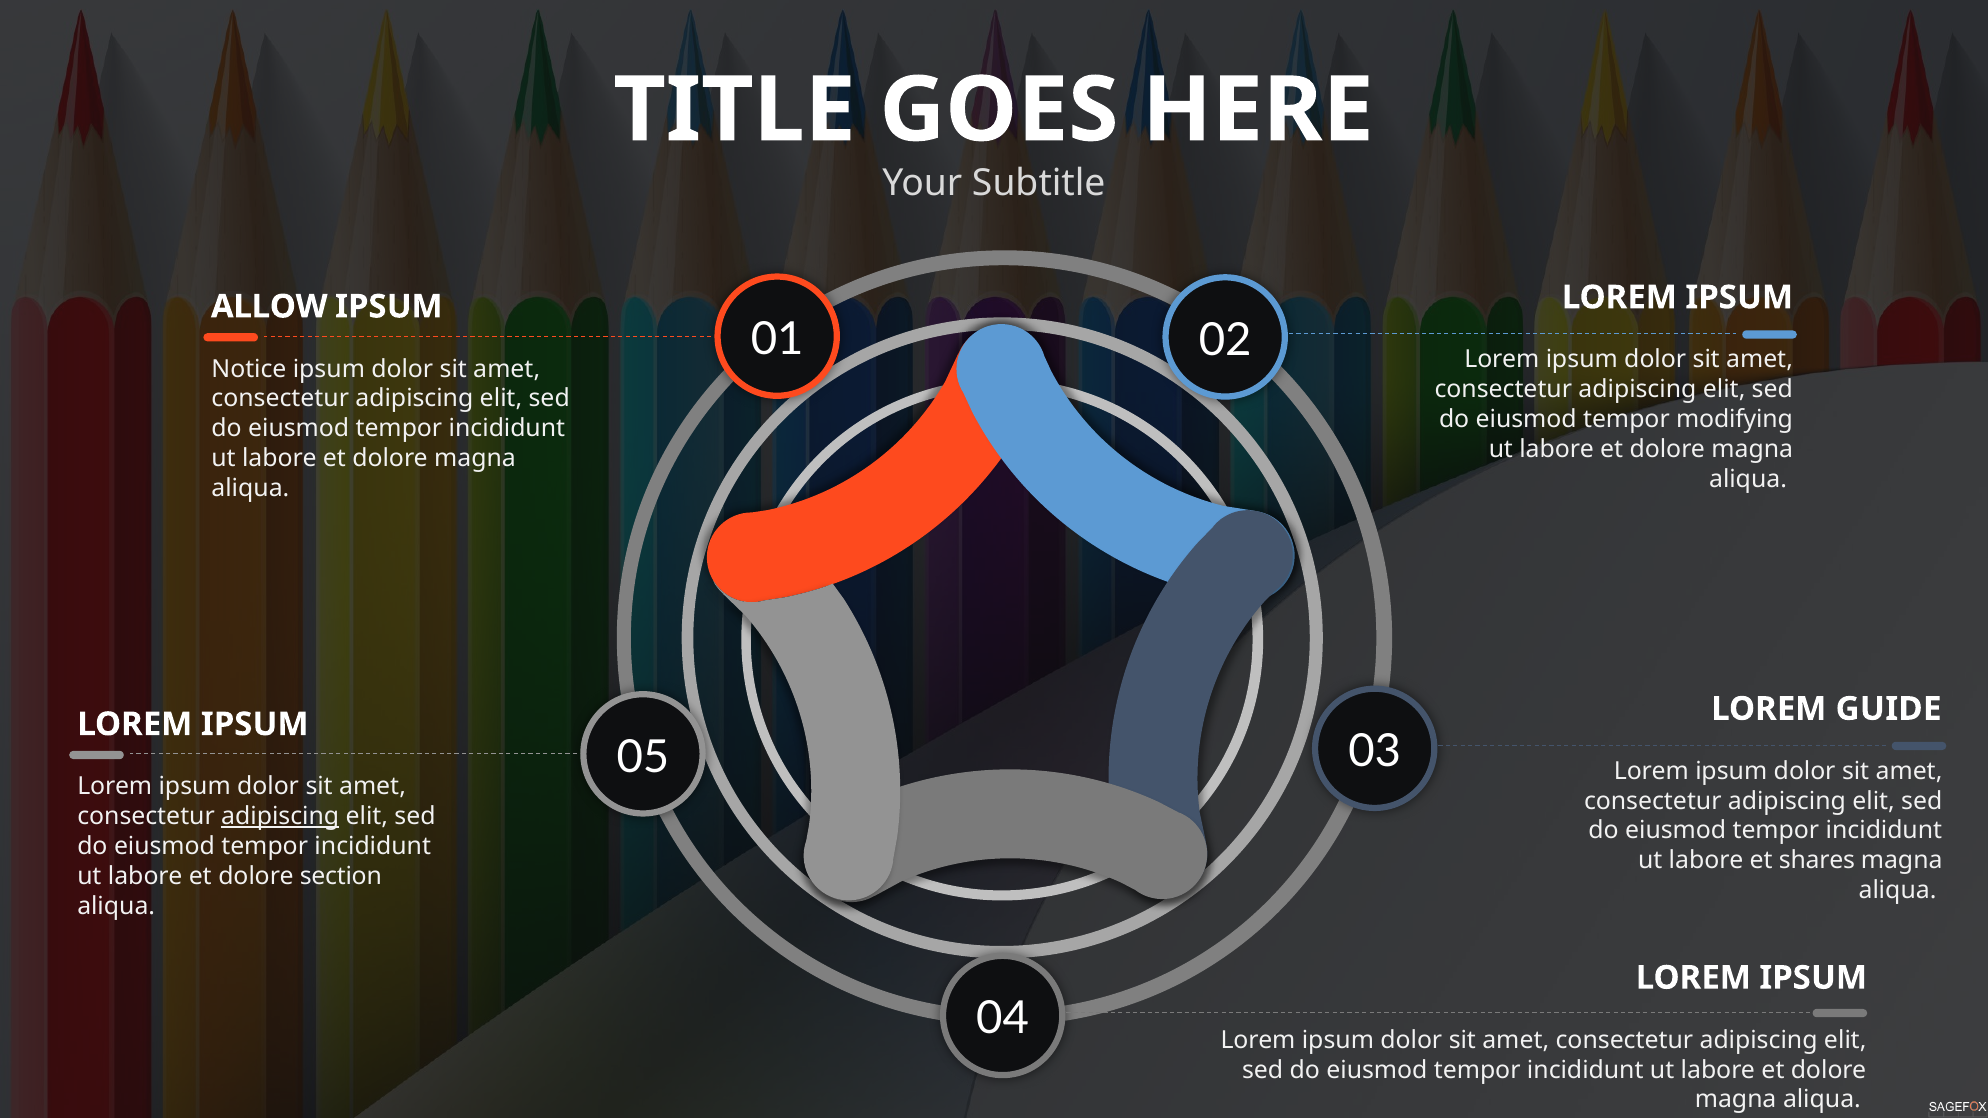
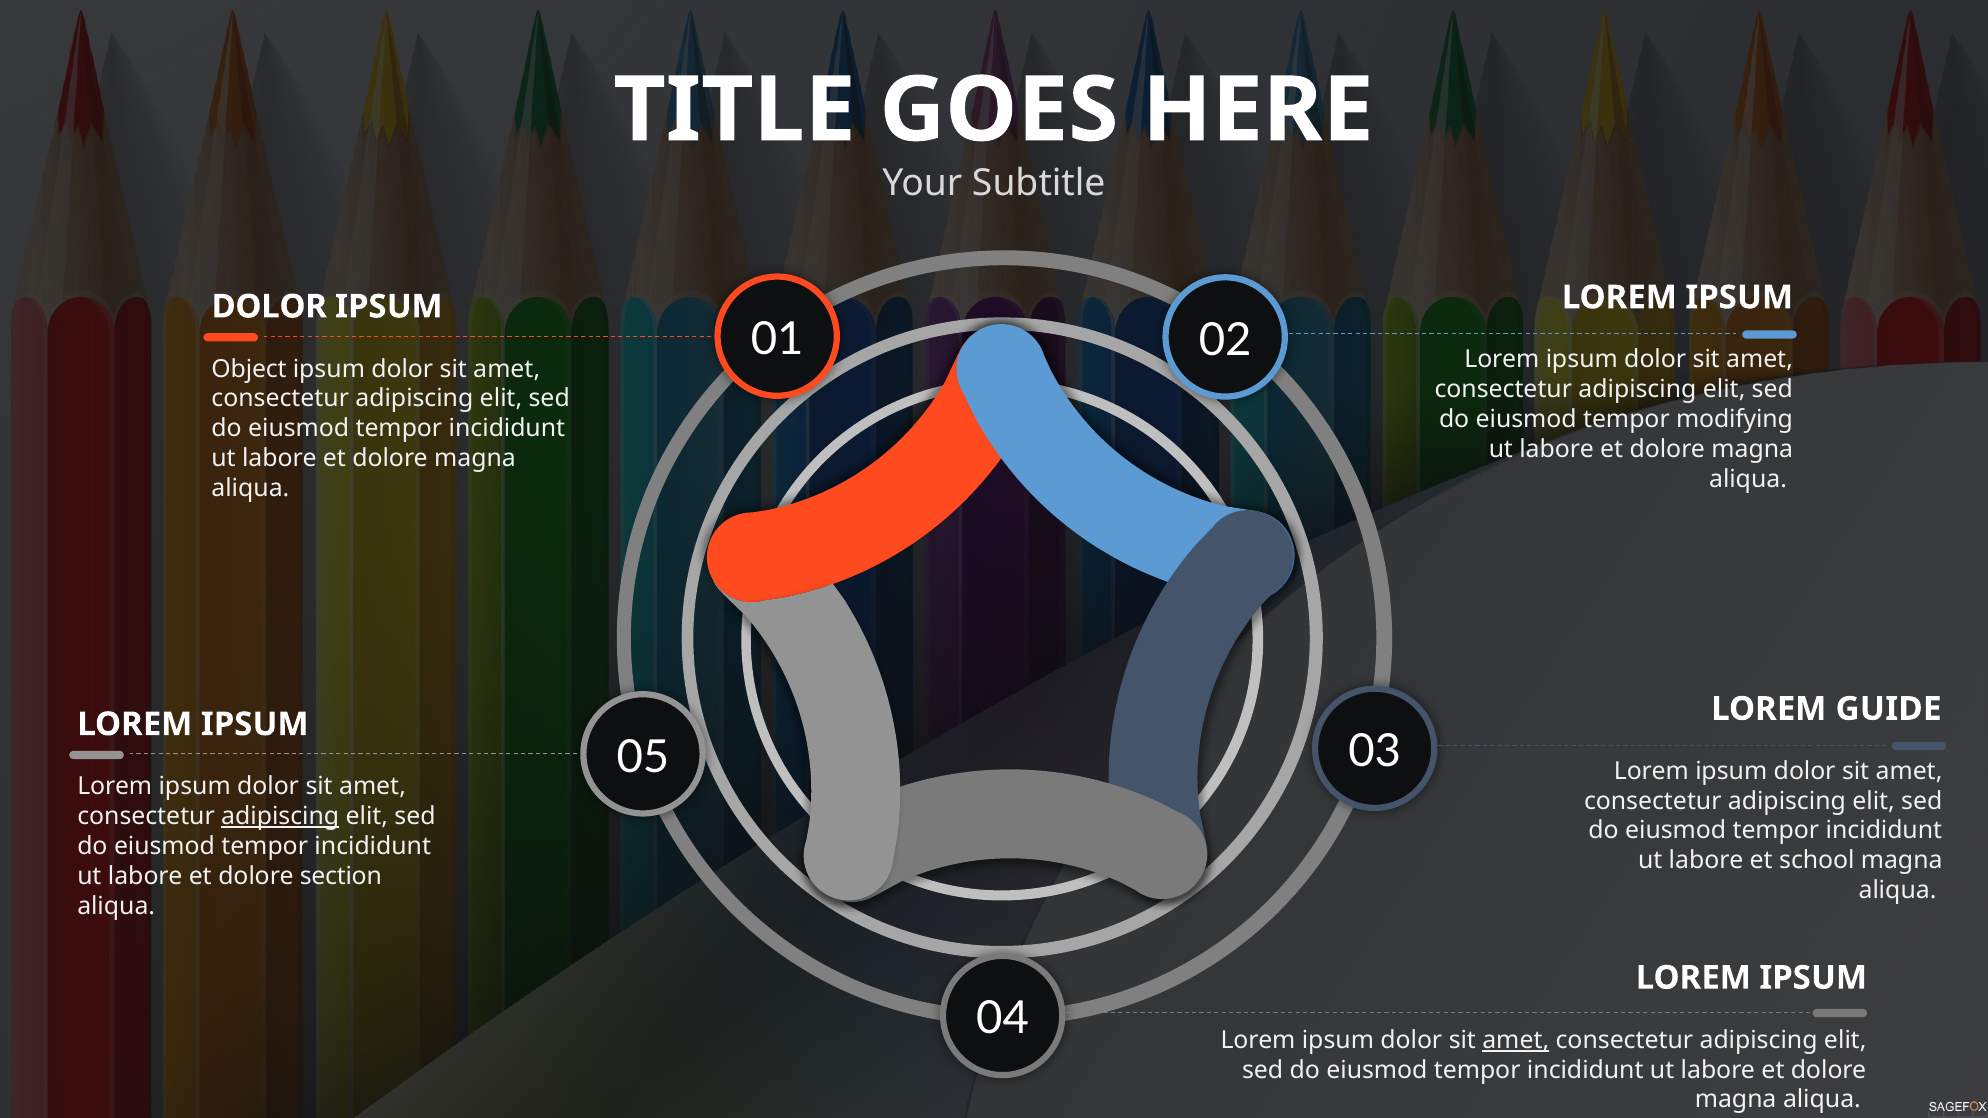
ALLOW at (269, 307): ALLOW -> DOLOR
Notice: Notice -> Object
shares: shares -> school
amet at (1516, 1040) underline: none -> present
